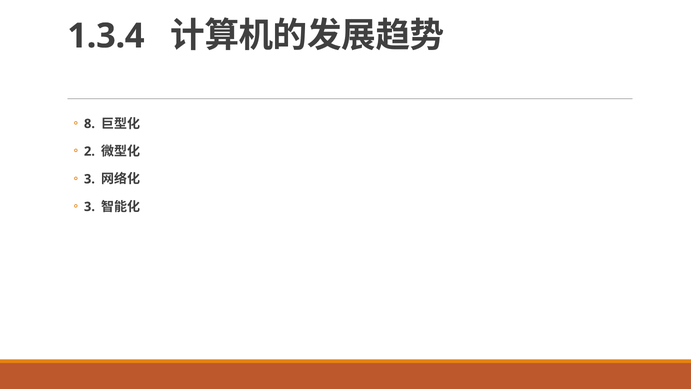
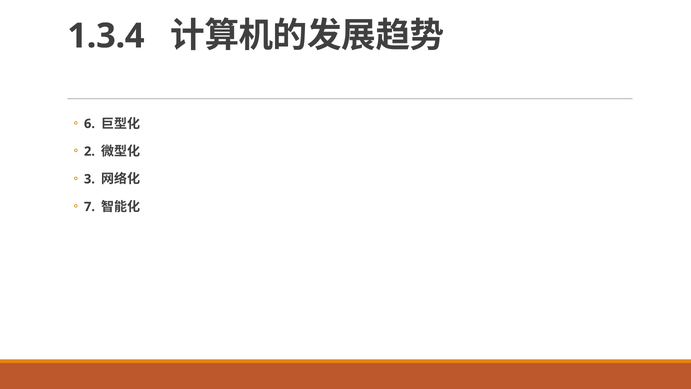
8: 8 -> 6
3 at (89, 207): 3 -> 7
